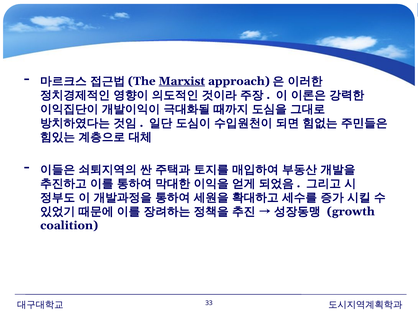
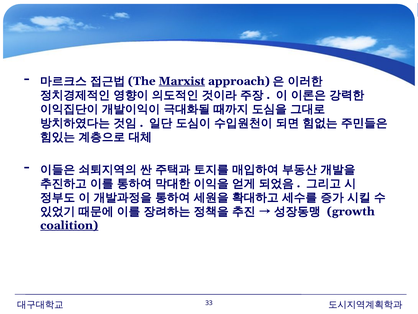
coalition underline: none -> present
